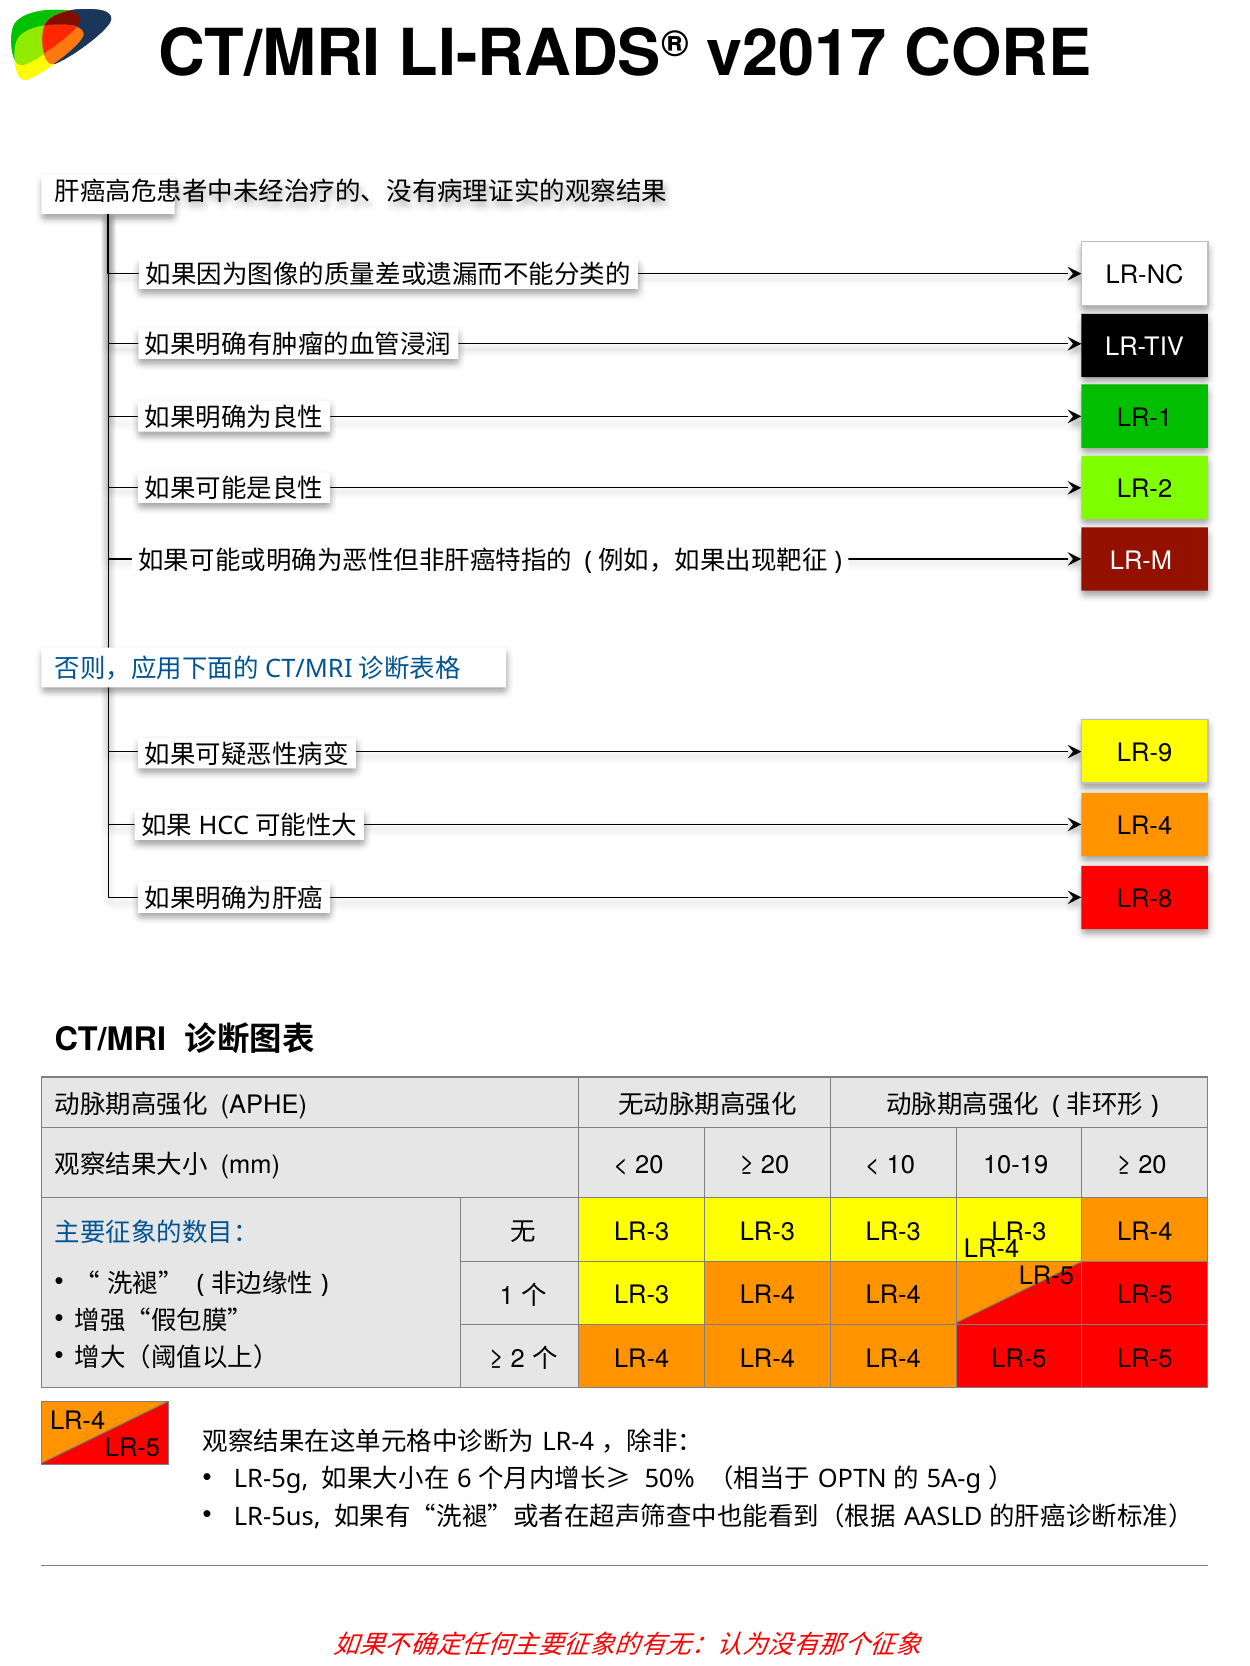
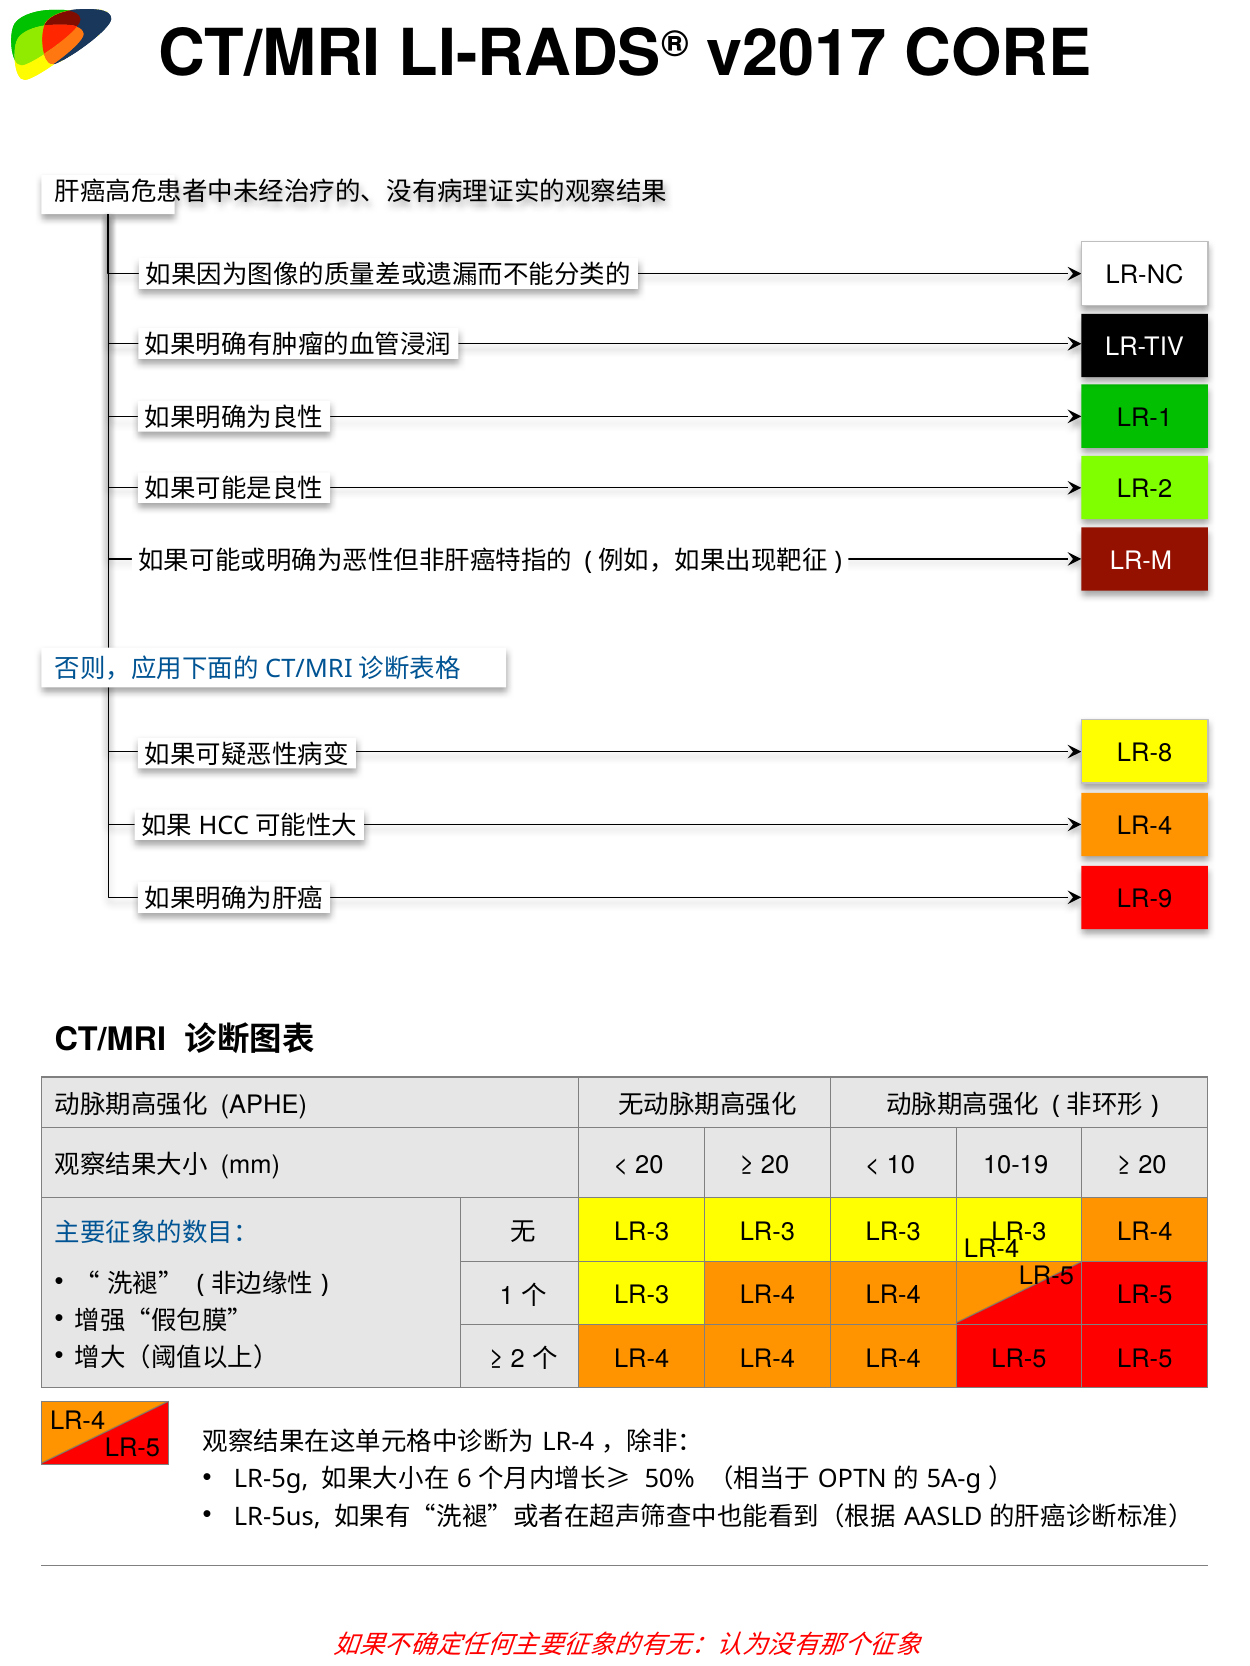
LR-9: LR-9 -> LR-8
LR-8: LR-8 -> LR-9
